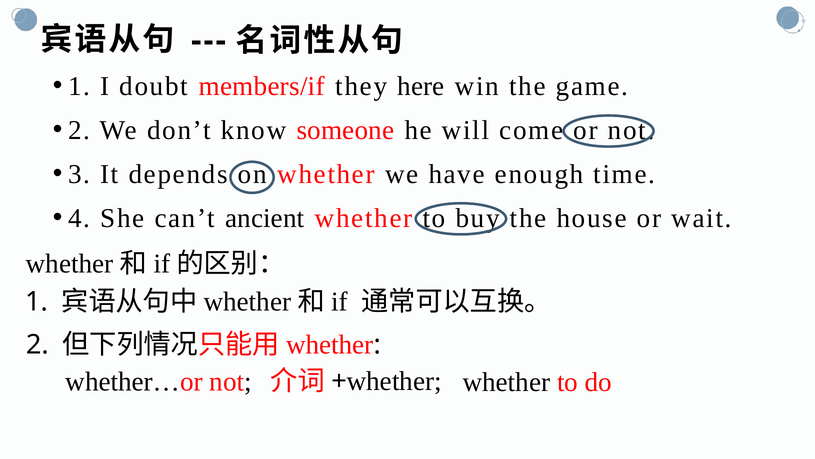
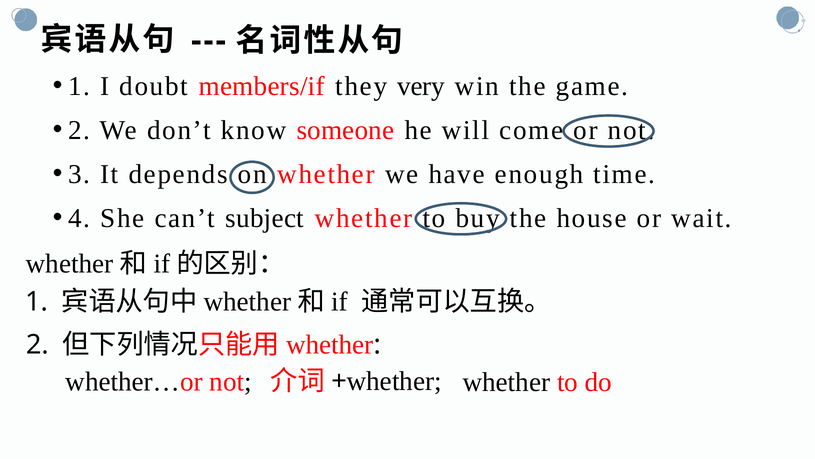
here: here -> very
ancient: ancient -> subject
